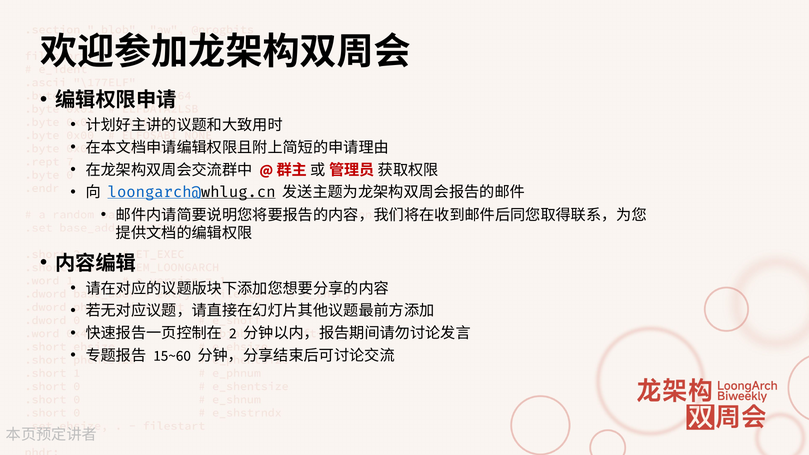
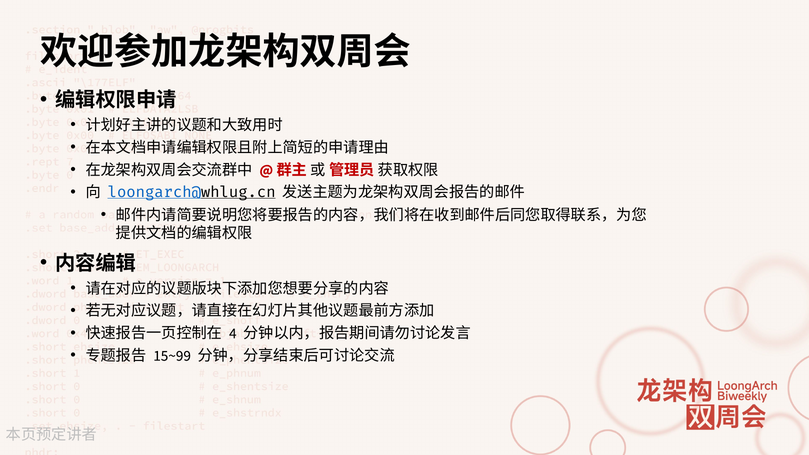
2: 2 -> 4
15~60: 15~60 -> 15~99
